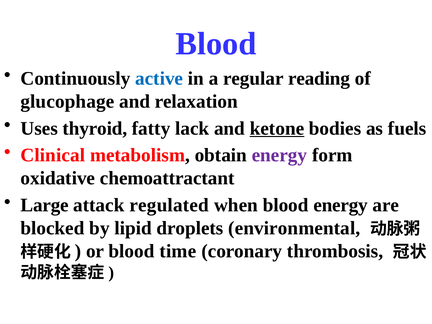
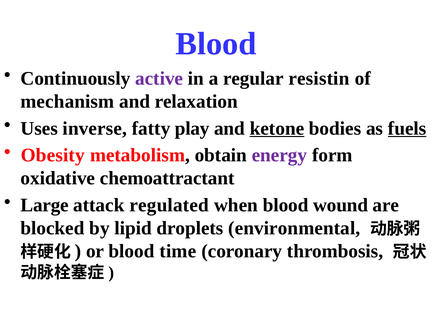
active colour: blue -> purple
reading: reading -> resistin
glucophage: glucophage -> mechanism
thyroid: thyroid -> inverse
lack: lack -> play
fuels underline: none -> present
Clinical: Clinical -> Obesity
blood energy: energy -> wound
